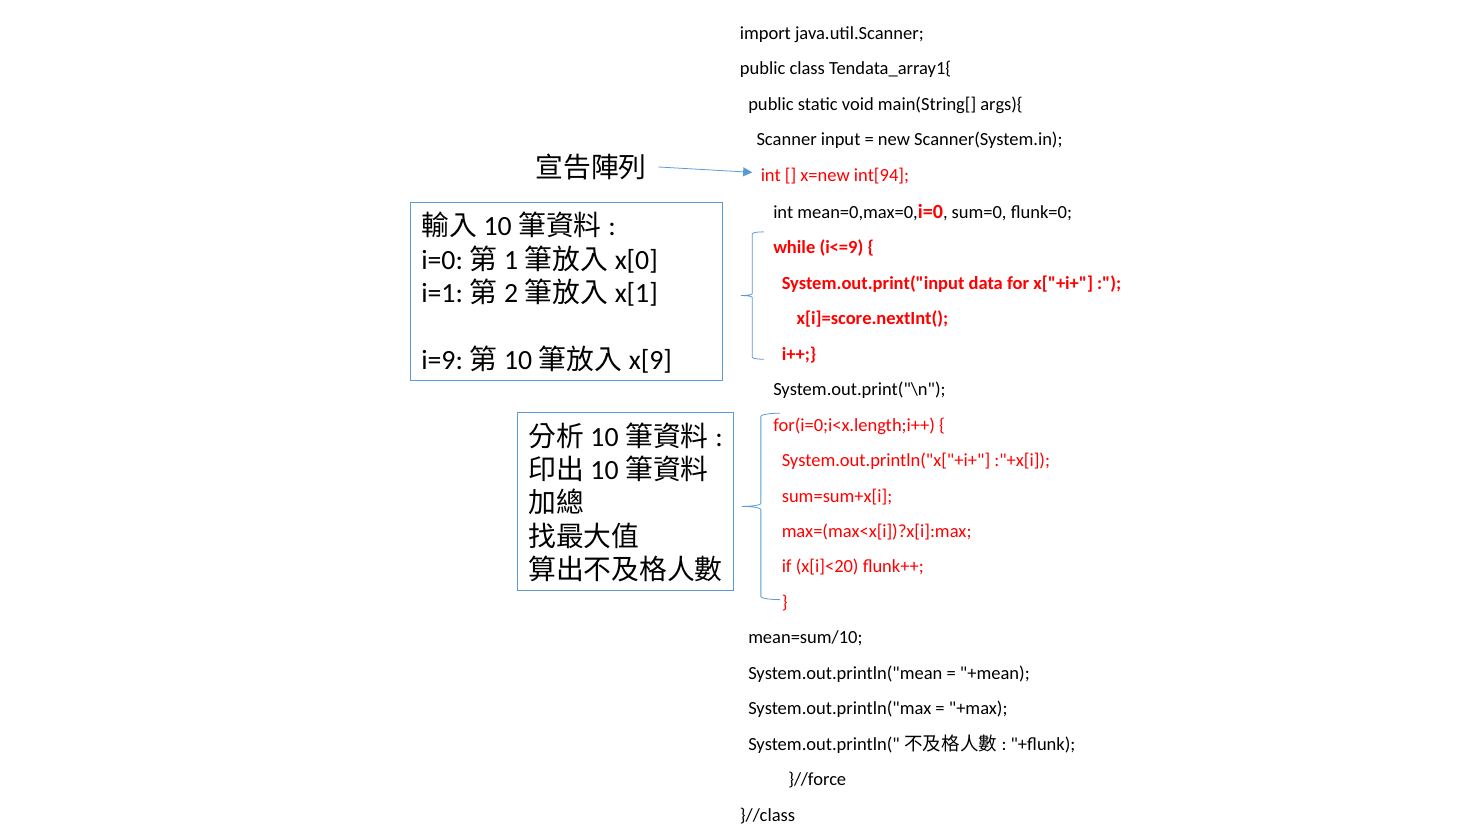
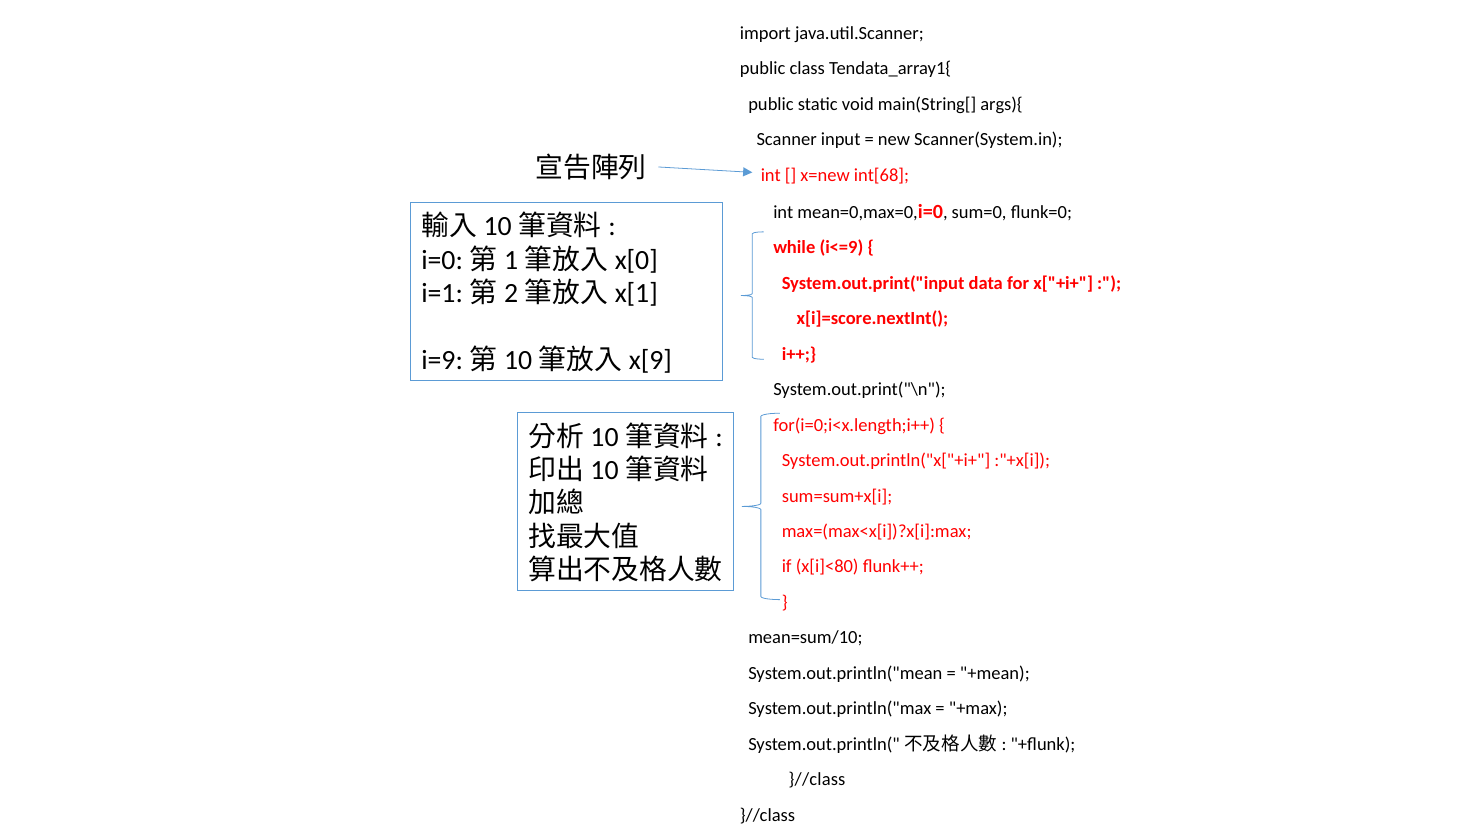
int[94: int[94 -> int[68
x[i]<20: x[i]<20 -> x[i]<80
}//force at (817, 779): }//force -> }//class
